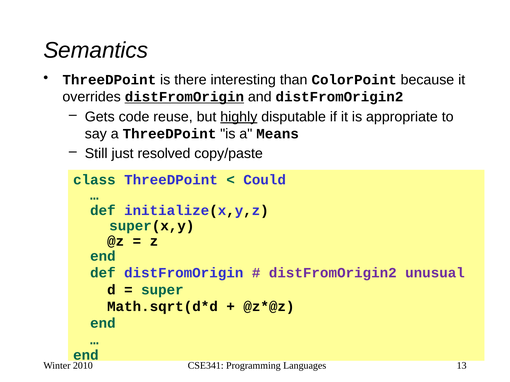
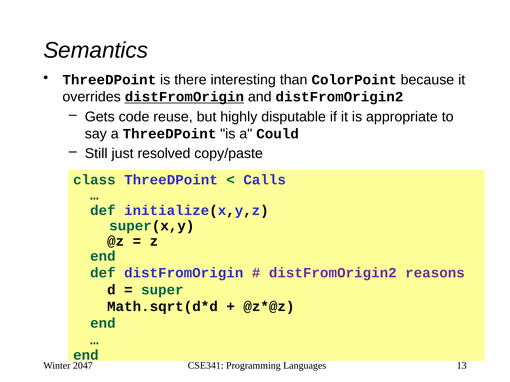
highly underline: present -> none
Means: Means -> Could
Could: Could -> Calls
unusual: unusual -> reasons
2010: 2010 -> 2047
